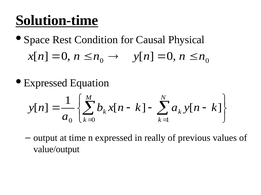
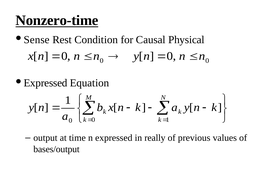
Solution-time: Solution-time -> Nonzero-time
Space: Space -> Sense
value/output: value/output -> bases/output
